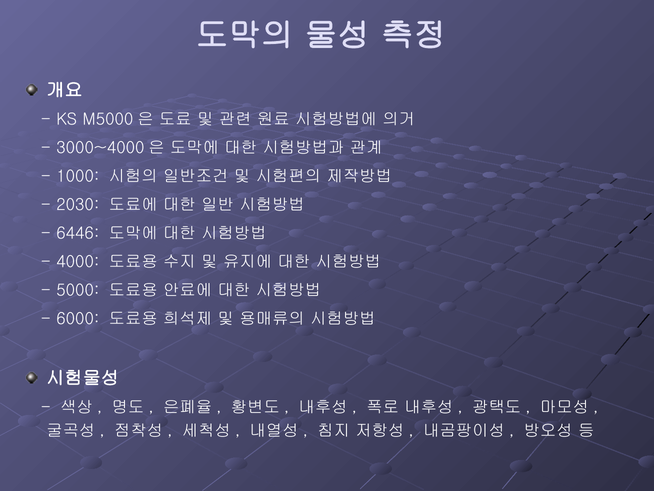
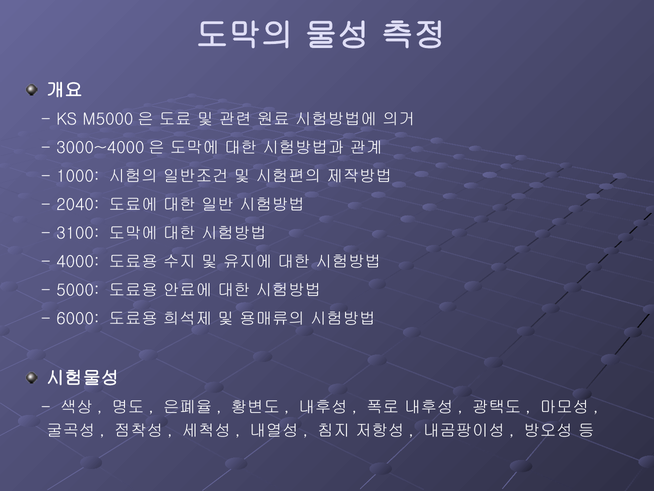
2030: 2030 -> 2040
6446: 6446 -> 3100
